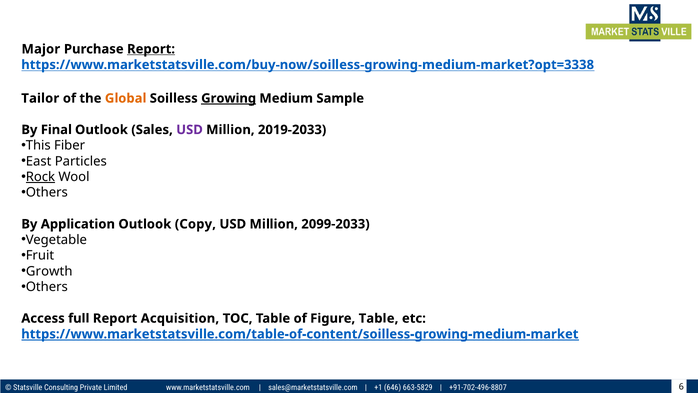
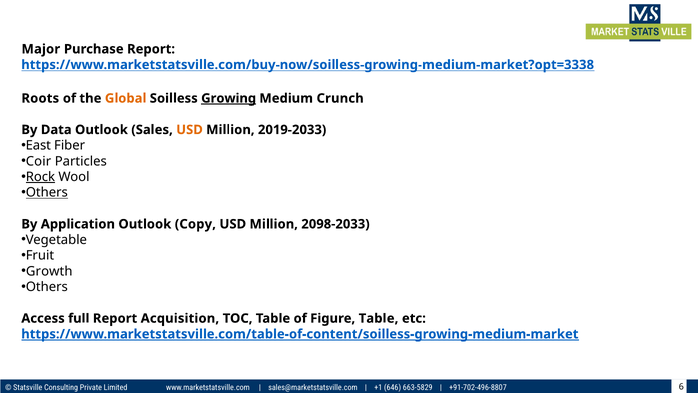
Report at (151, 49) underline: present -> none
Tailor: Tailor -> Roots
Sample: Sample -> Crunch
Final: Final -> Data
USD at (190, 130) colour: purple -> orange
This: This -> East
East: East -> Coir
Others at (47, 192) underline: none -> present
2099-2033: 2099-2033 -> 2098-2033
